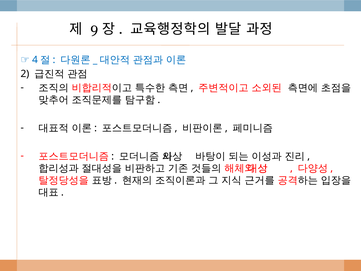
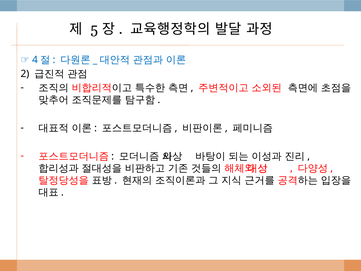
9: 9 -> 5
